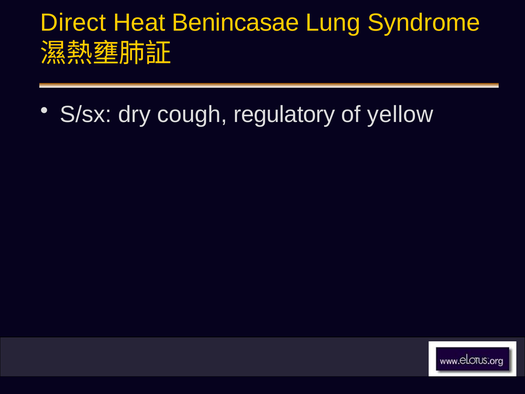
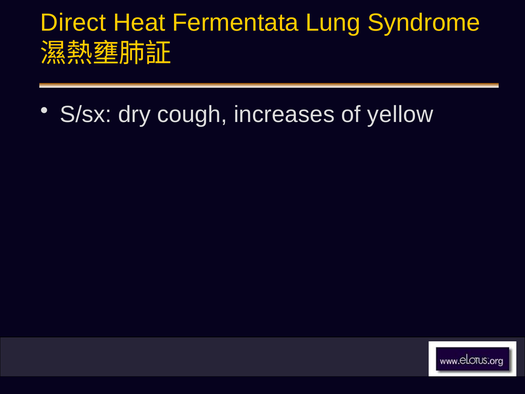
Benincasae: Benincasae -> Fermentata
regulatory: regulatory -> increases
